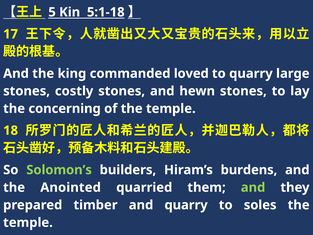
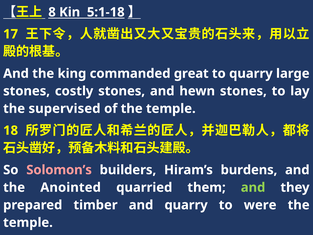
5: 5 -> 8
loved: loved -> great
concerning: concerning -> supervised
Solomon’s colour: light green -> pink
soles: soles -> were
